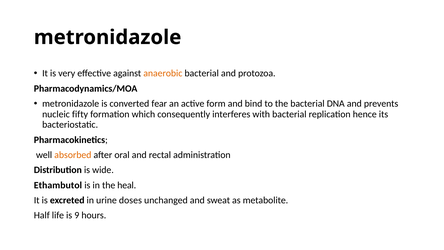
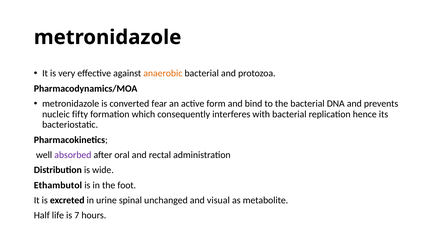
absorbed colour: orange -> purple
heal: heal -> foot
doses: doses -> spinal
sweat: sweat -> visual
9: 9 -> 7
